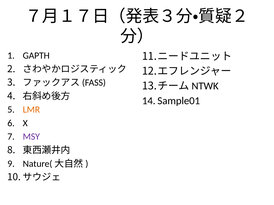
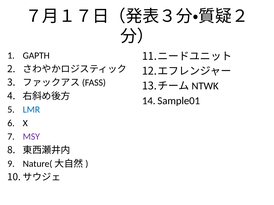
LMR colour: orange -> blue
